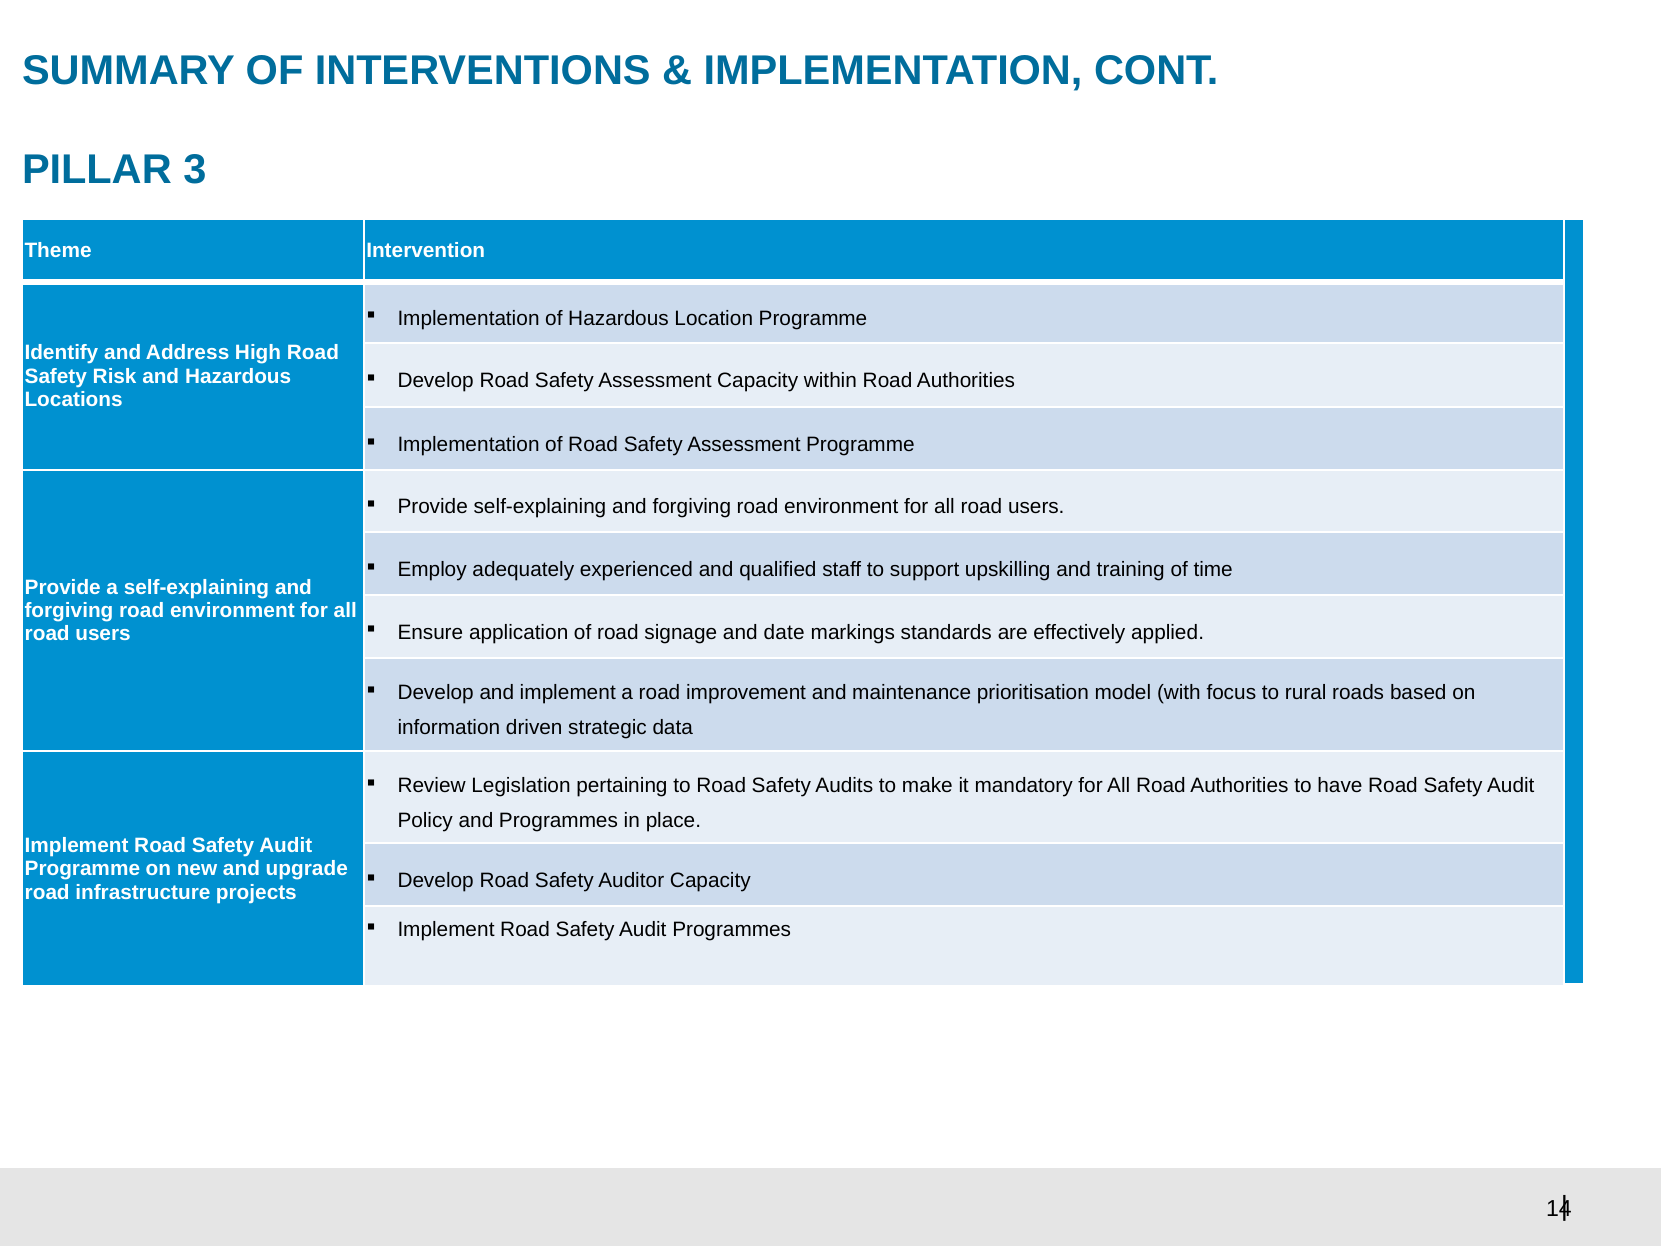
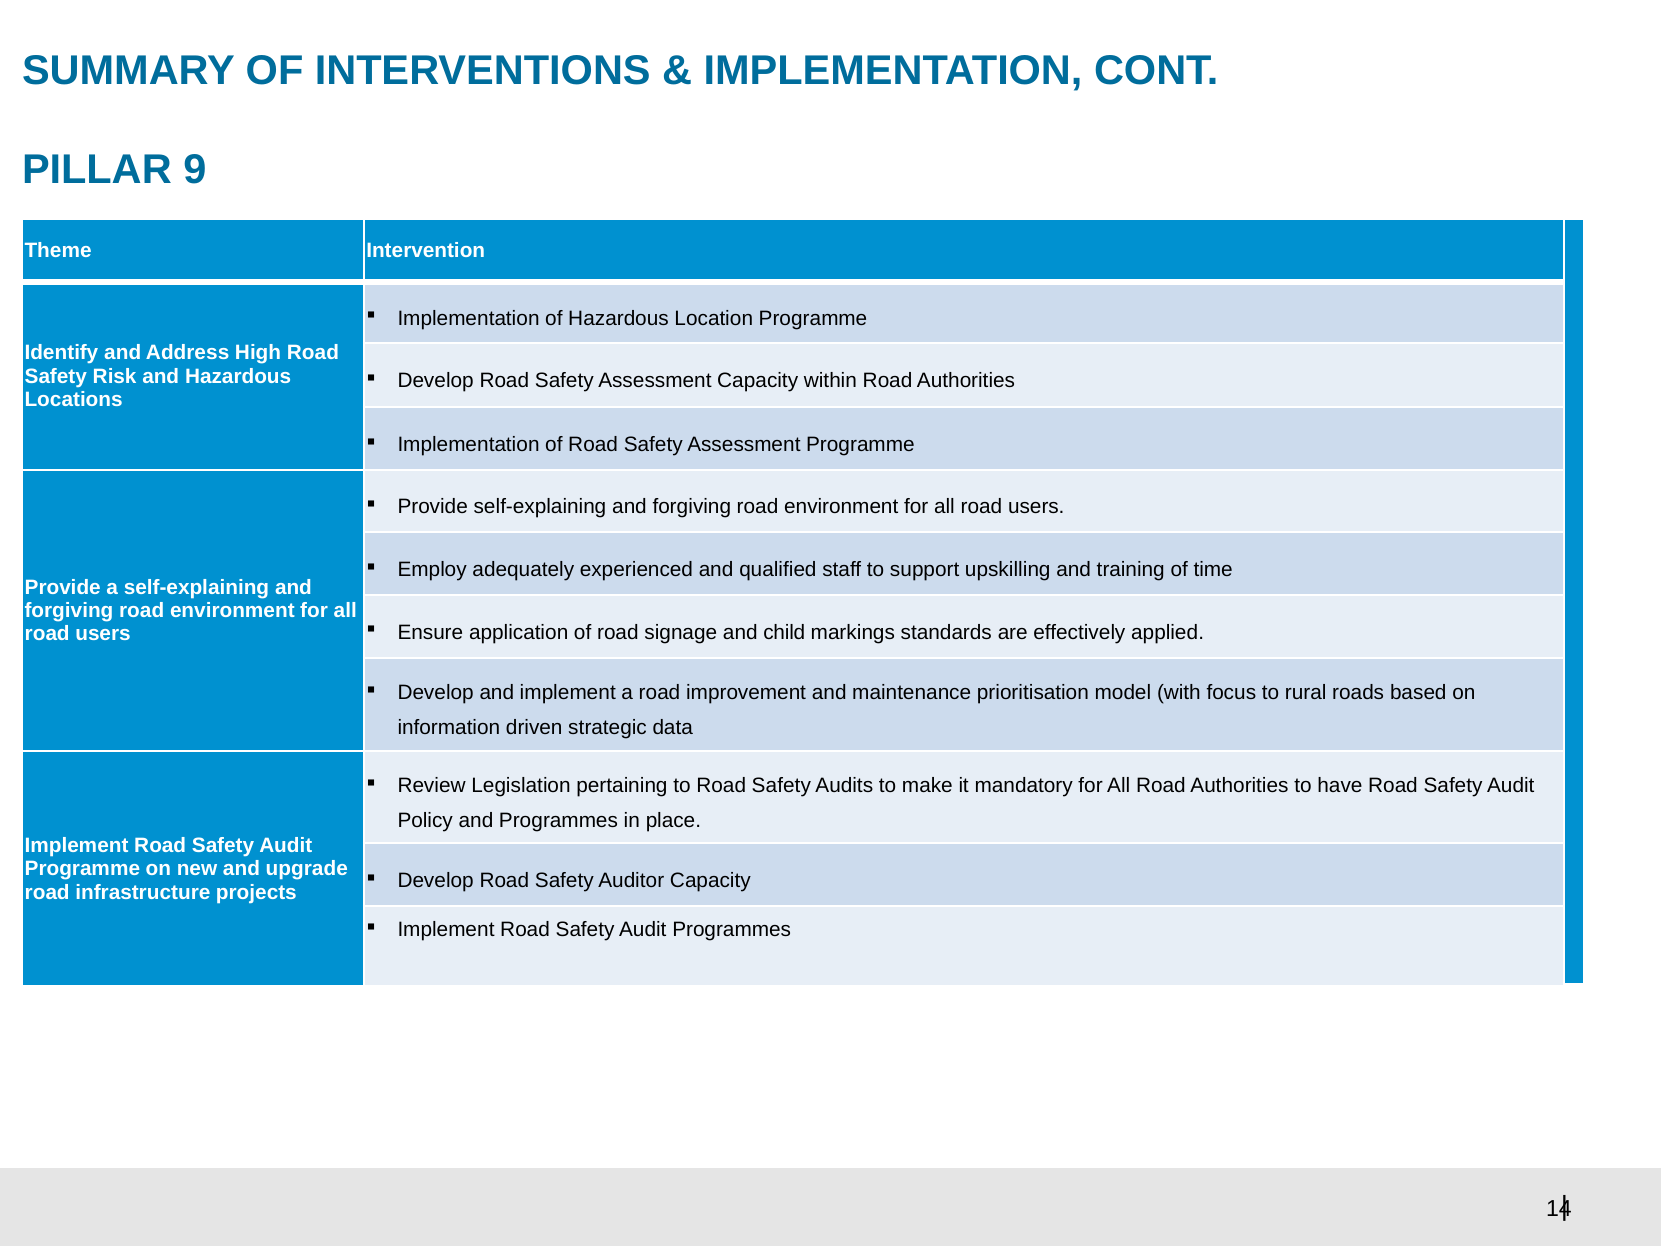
3: 3 -> 9
date: date -> child
